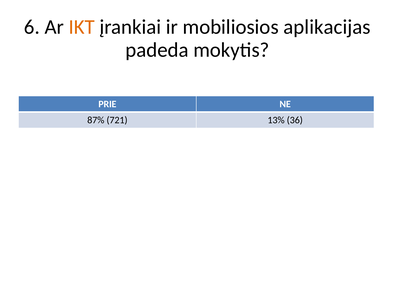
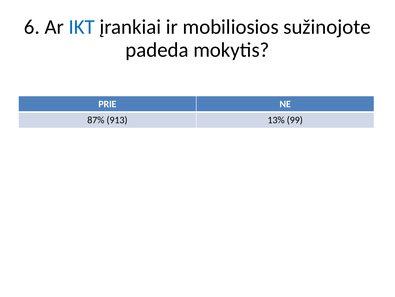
IKT colour: orange -> blue
aplikacijas: aplikacijas -> sužinojote
721: 721 -> 913
36: 36 -> 99
